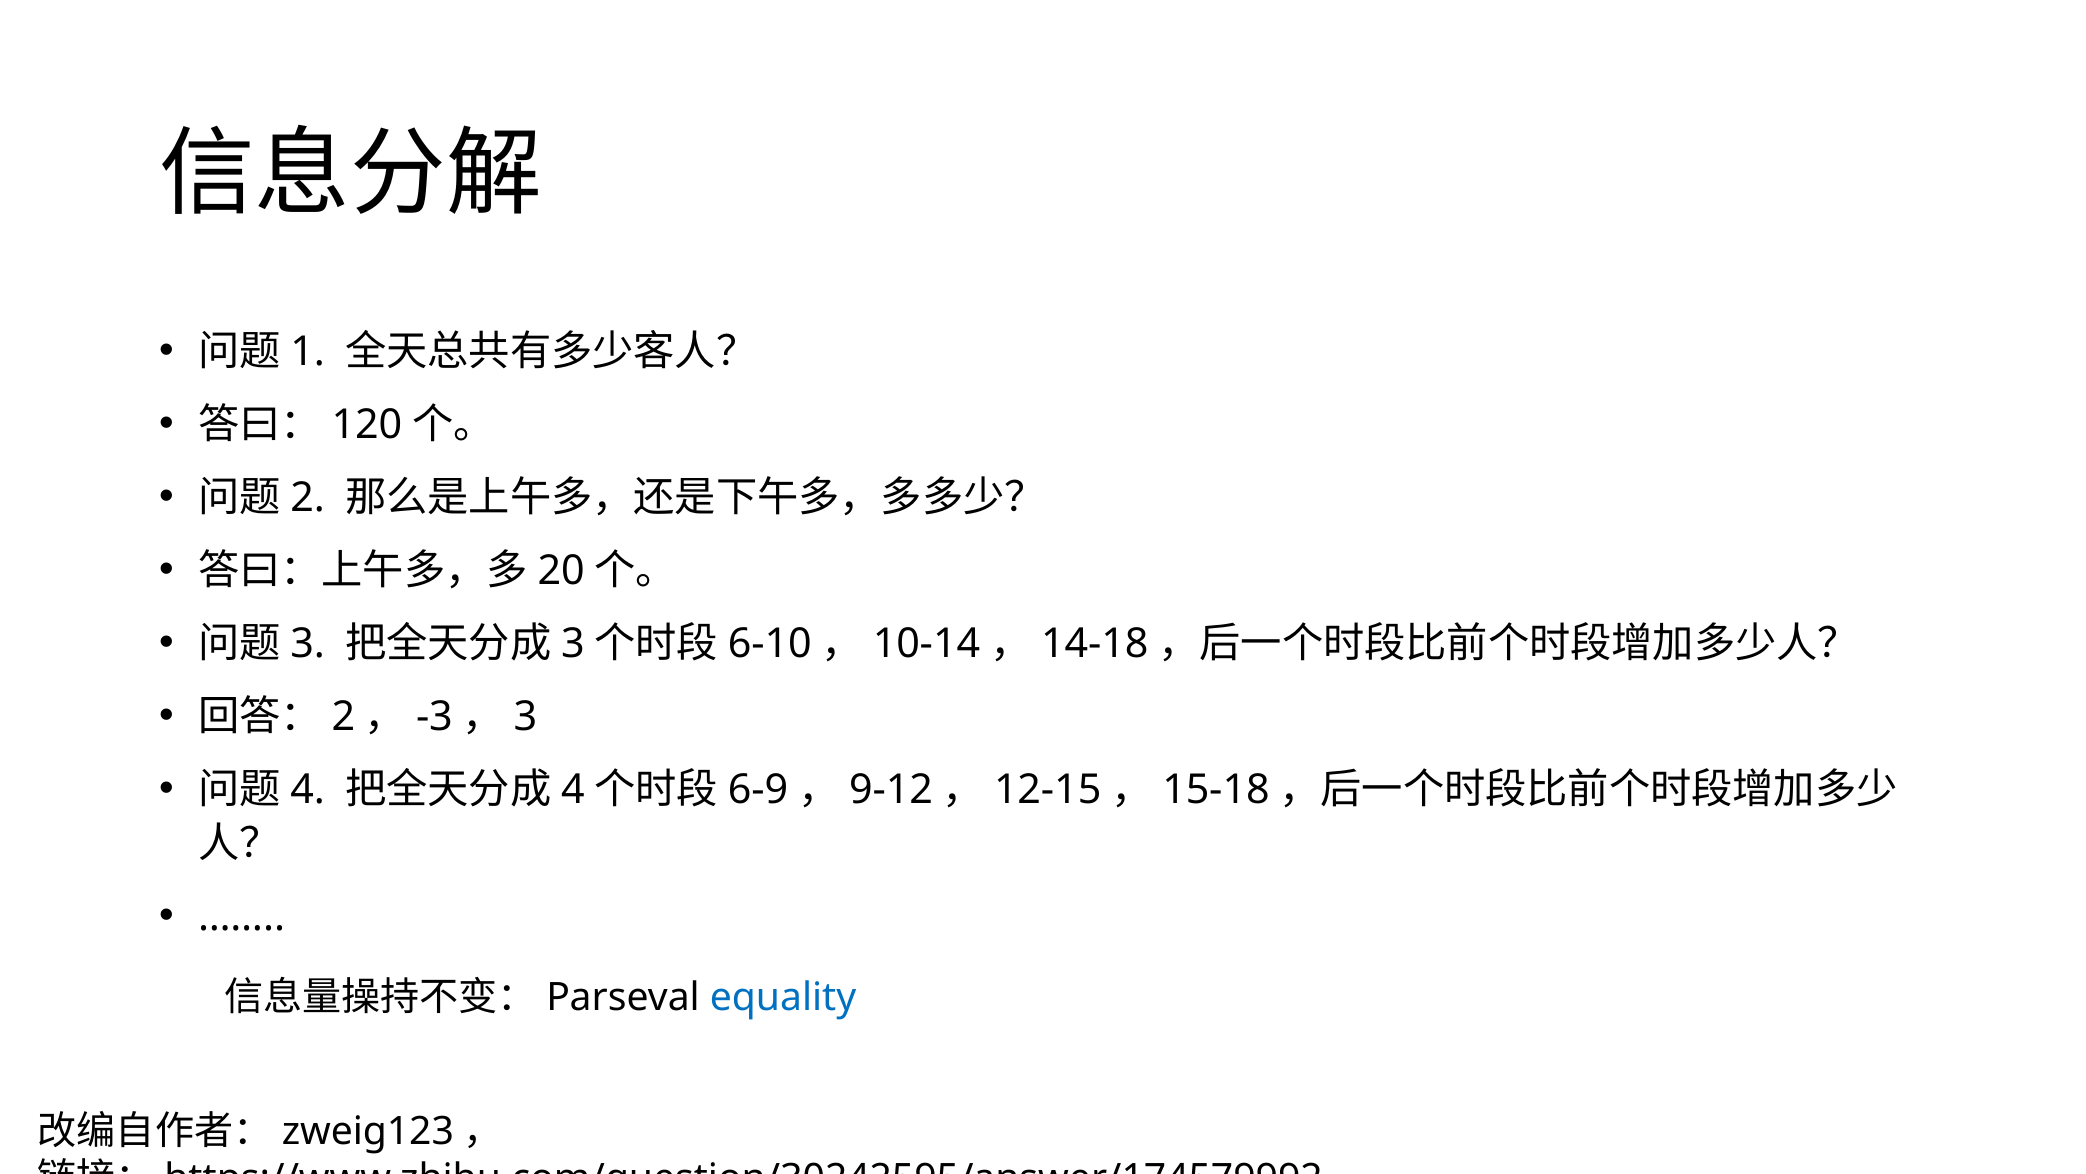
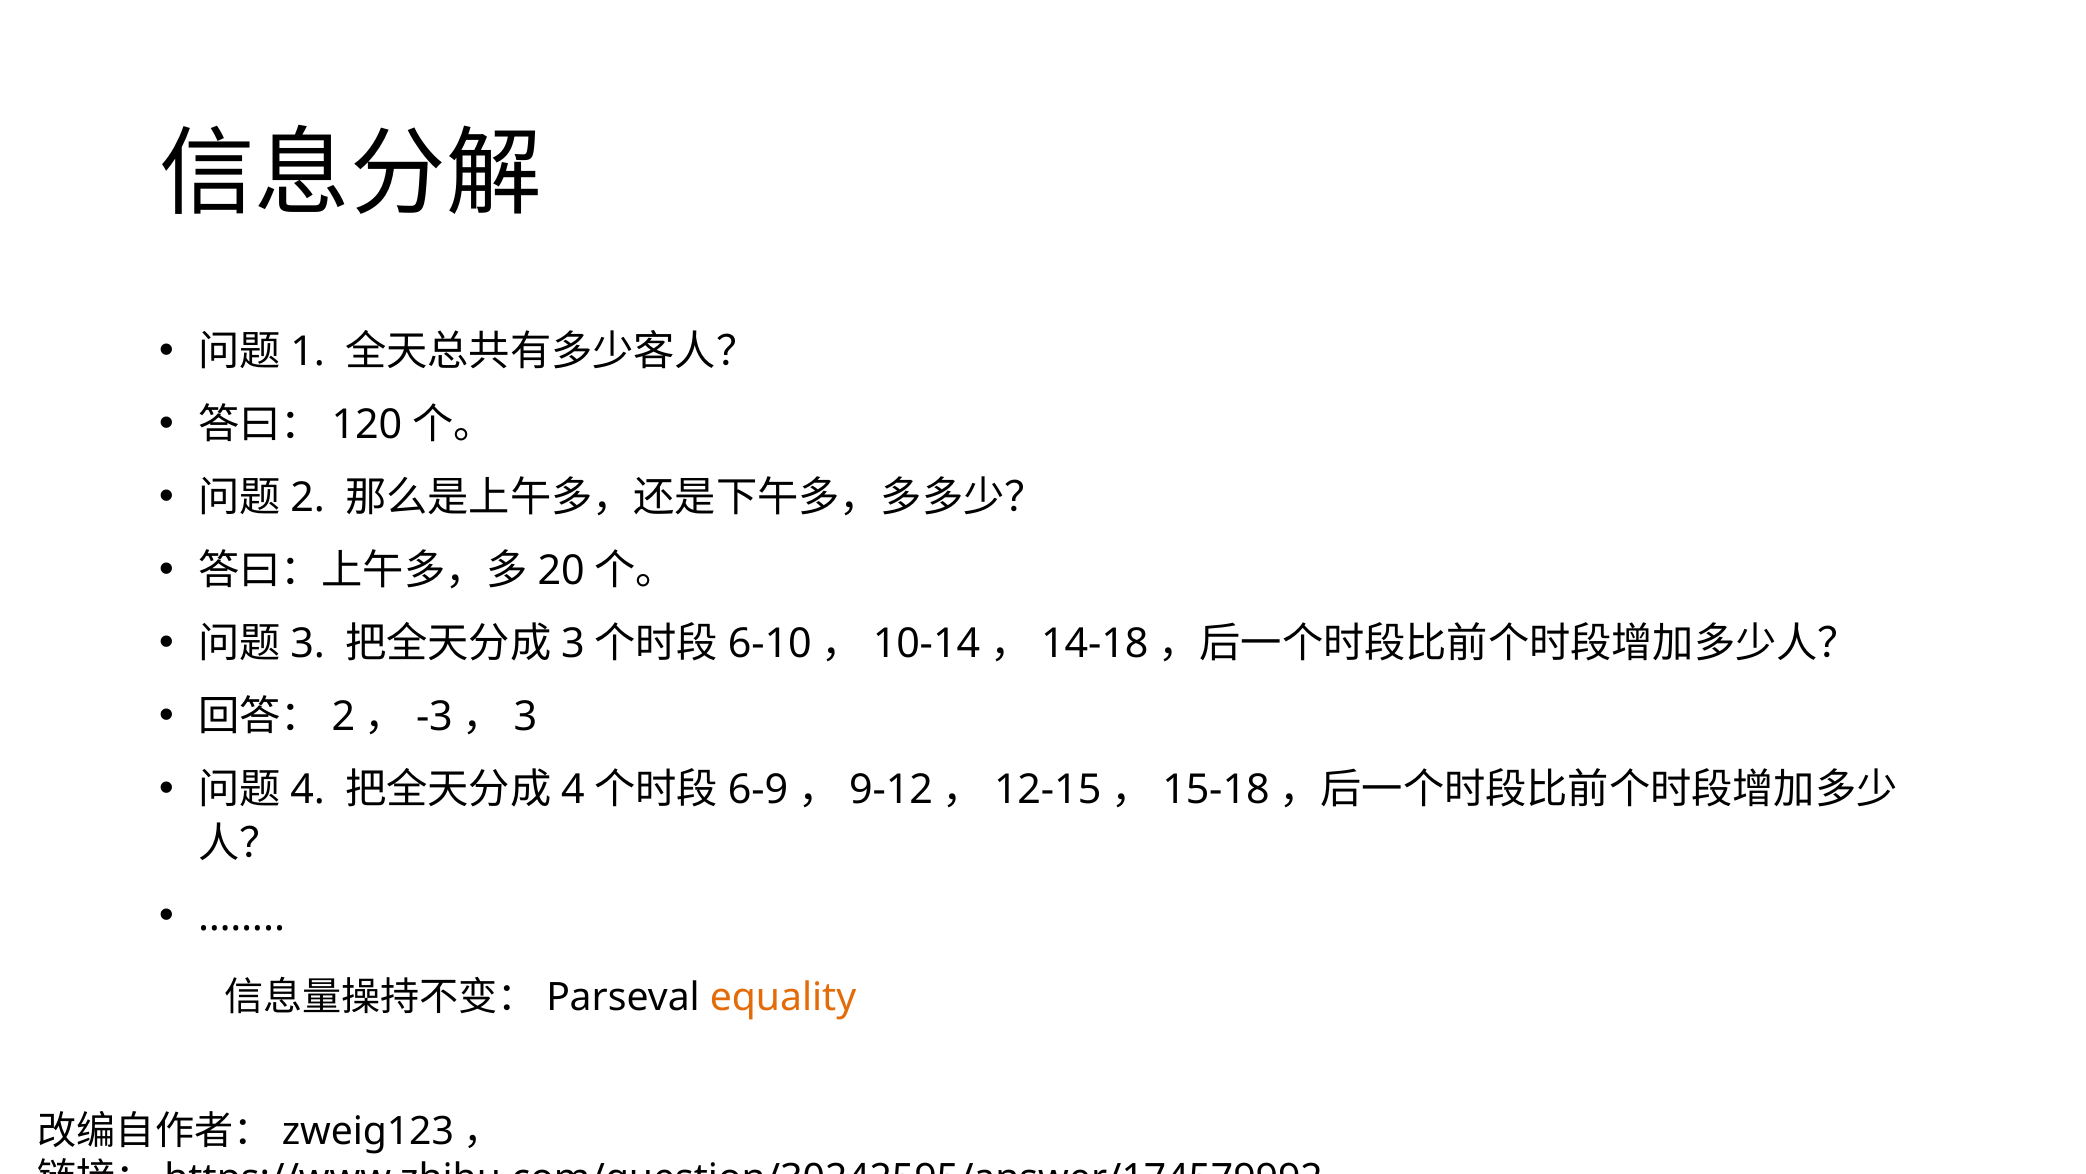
equality colour: blue -> orange
